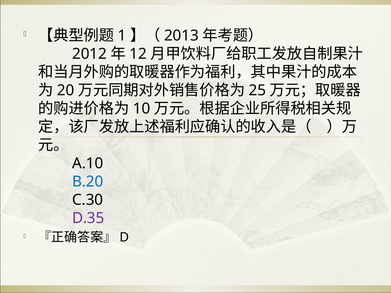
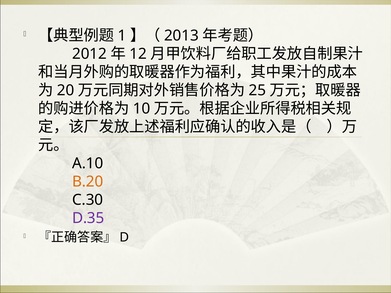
B.20 colour: blue -> orange
